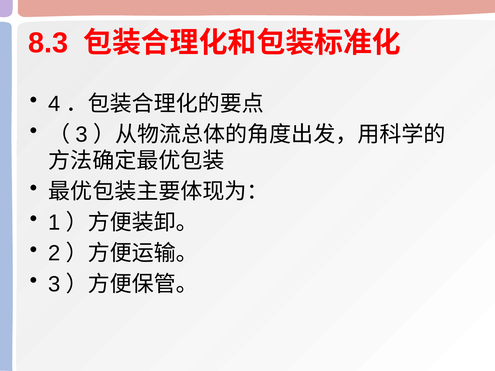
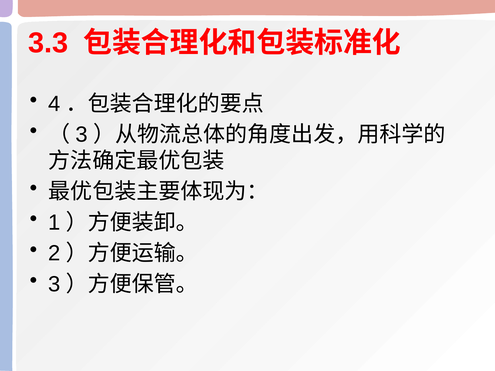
8.3: 8.3 -> 3.3
